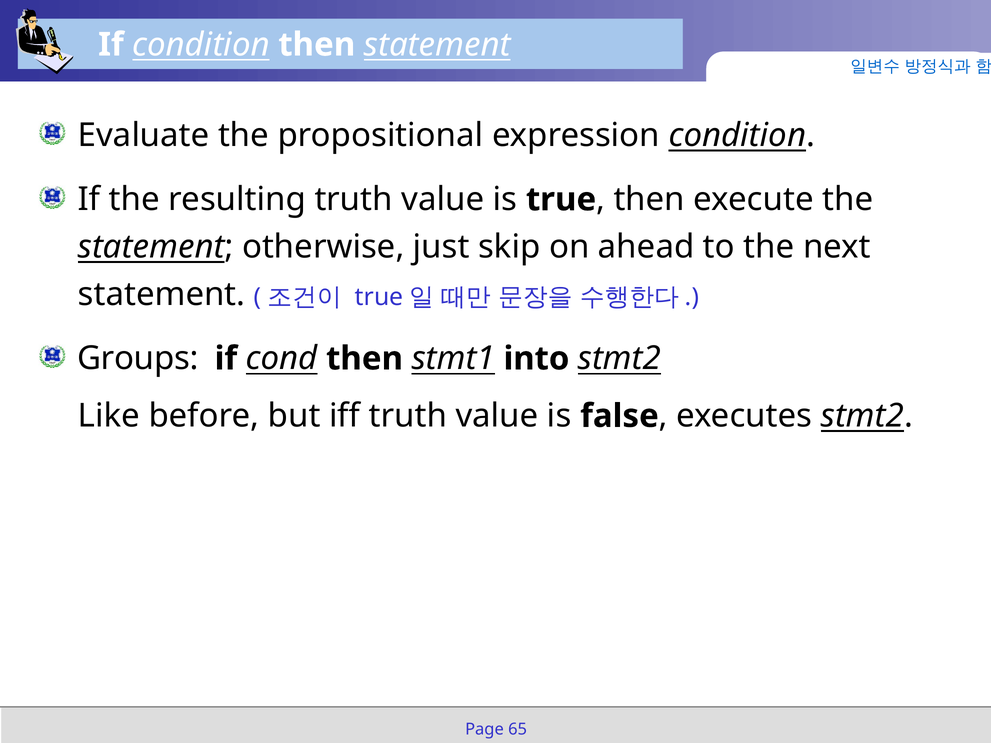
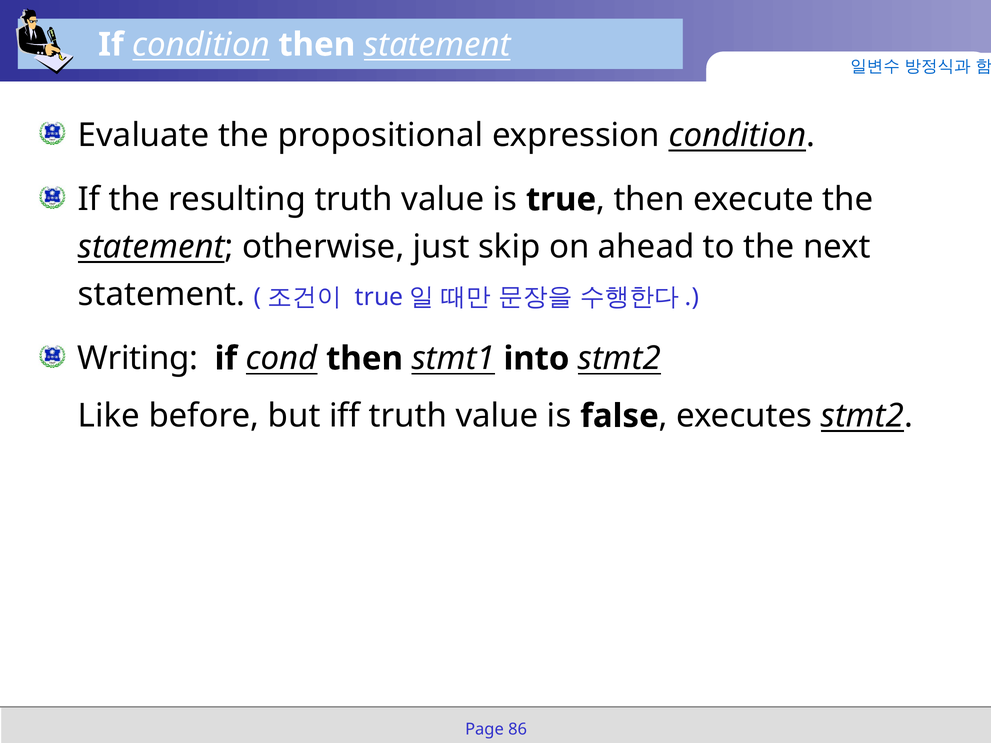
Groups: Groups -> Writing
65: 65 -> 86
